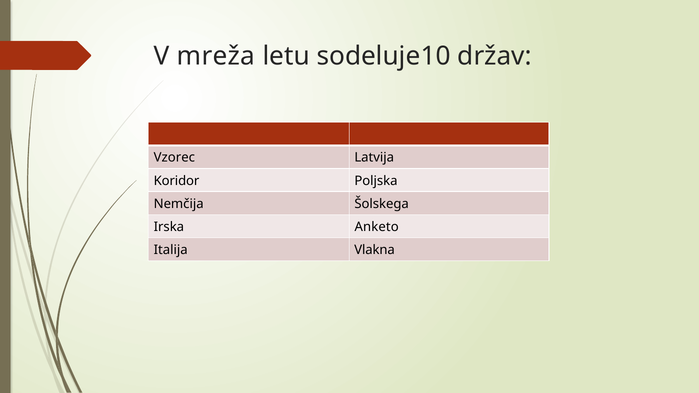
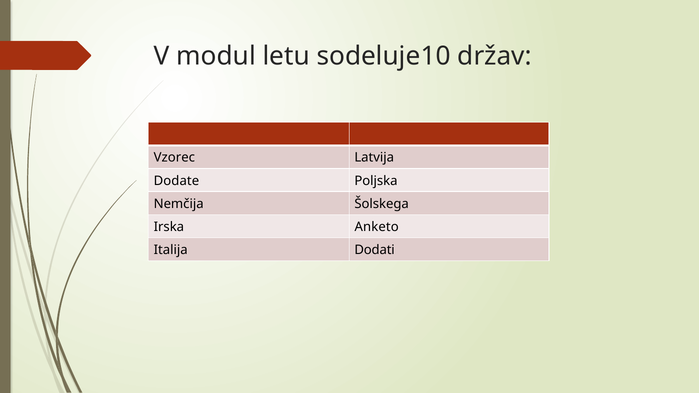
mreža: mreža -> modul
Koridor: Koridor -> Dodate
Vlakna: Vlakna -> Dodati
